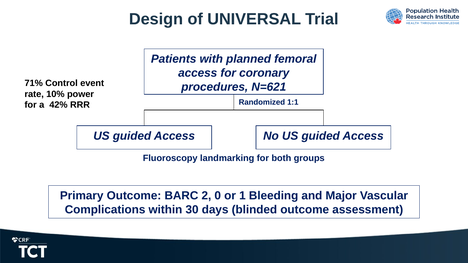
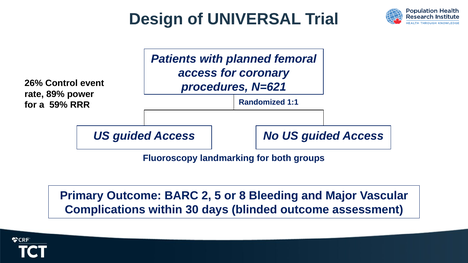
71%: 71% -> 26%
10%: 10% -> 89%
42%: 42% -> 59%
0: 0 -> 5
1: 1 -> 8
